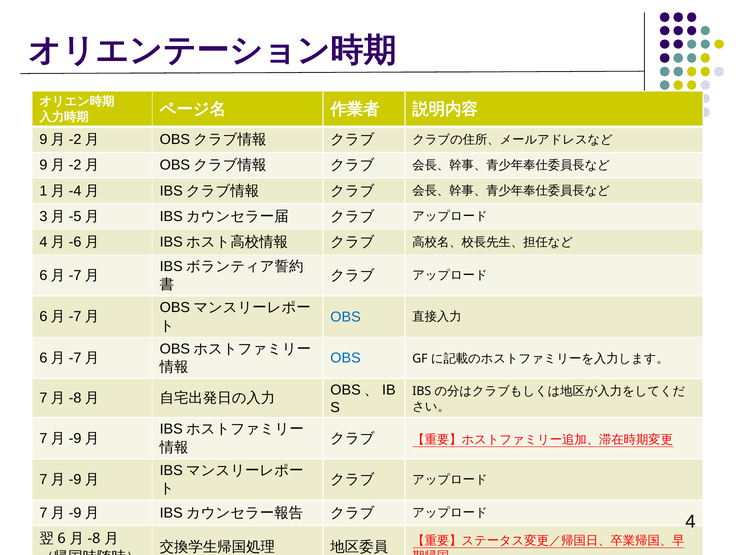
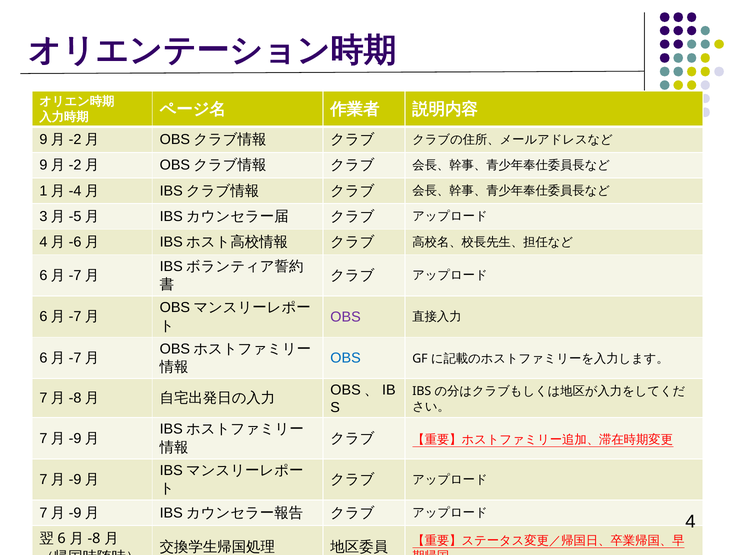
OBS at (346, 317) colour: blue -> purple
